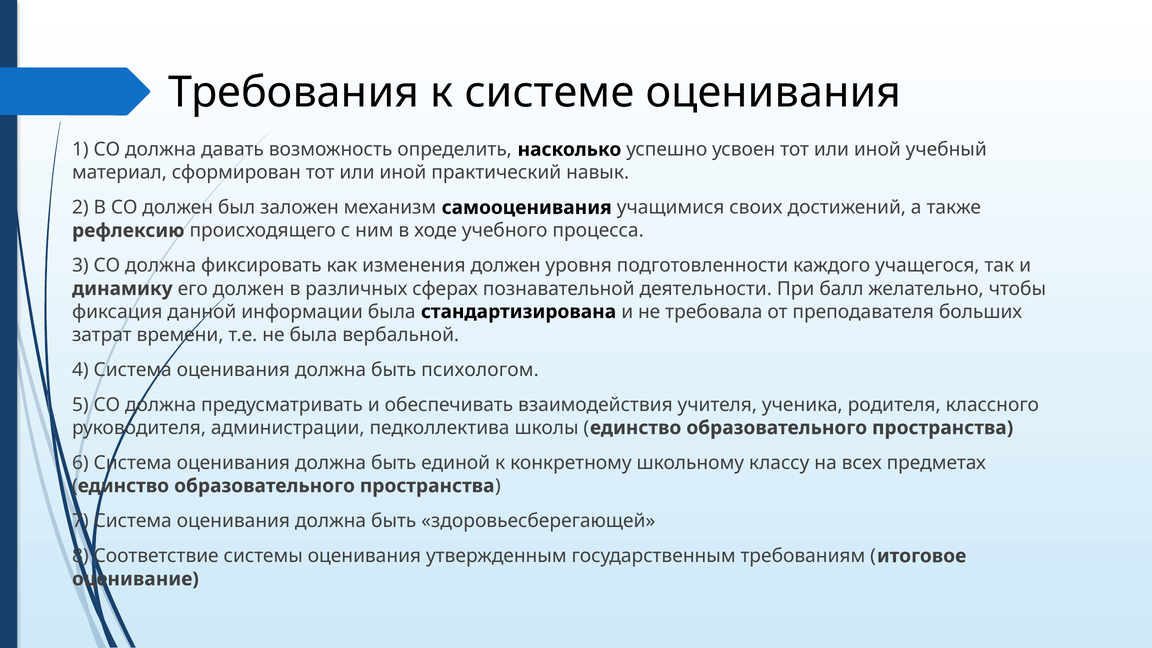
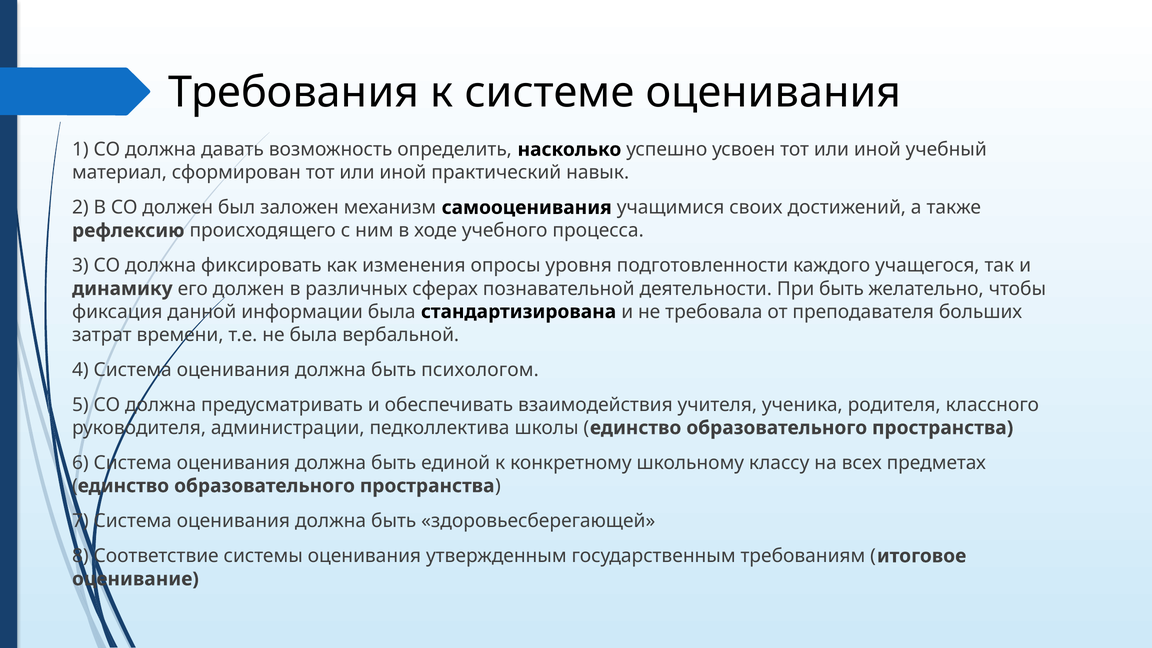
изменения должен: должен -> опросы
При балл: балл -> быть
